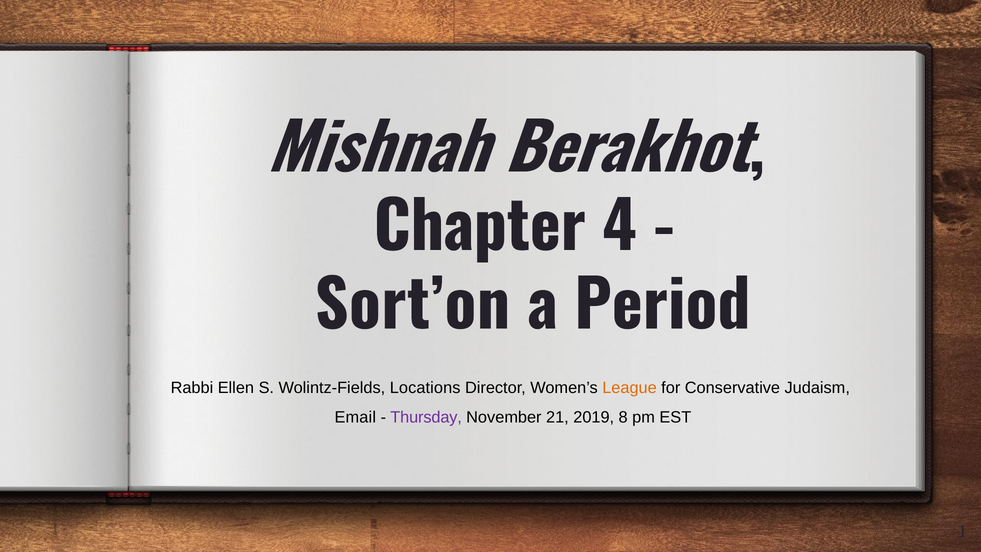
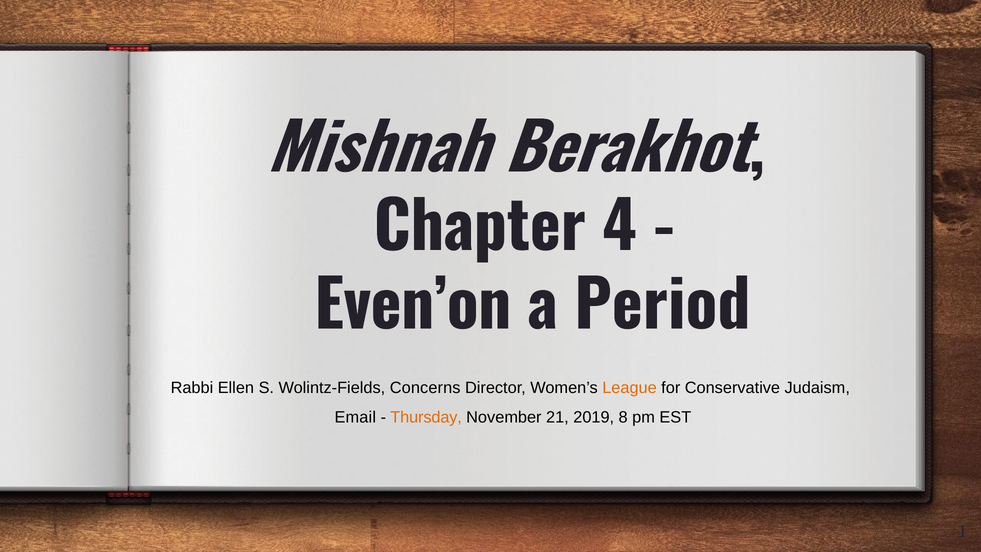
Sort’on: Sort’on -> Even’on
Locations: Locations -> Concerns
Thursday colour: purple -> orange
